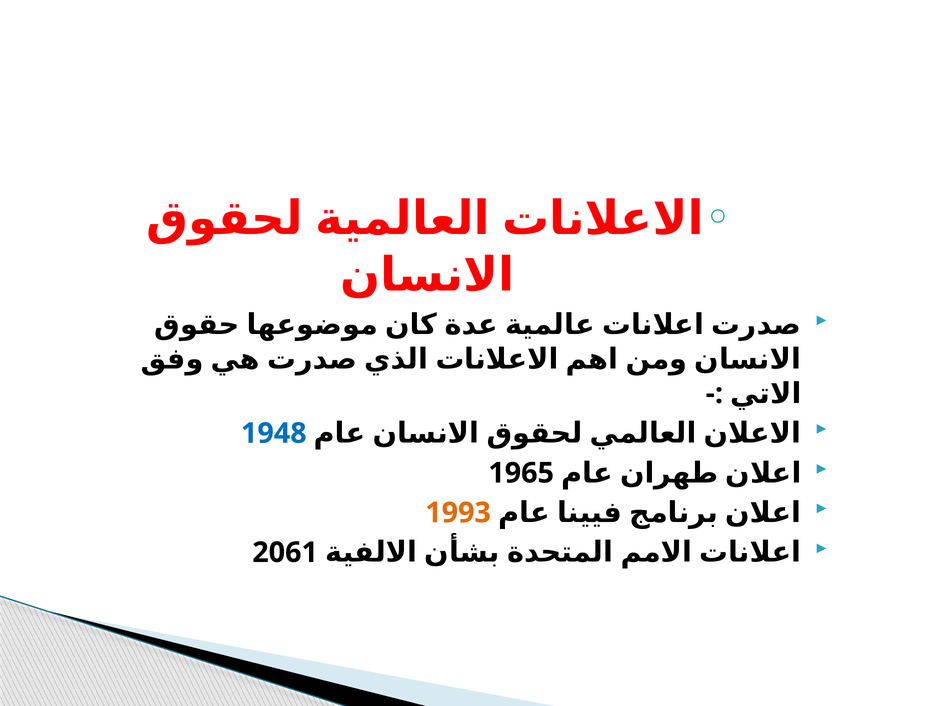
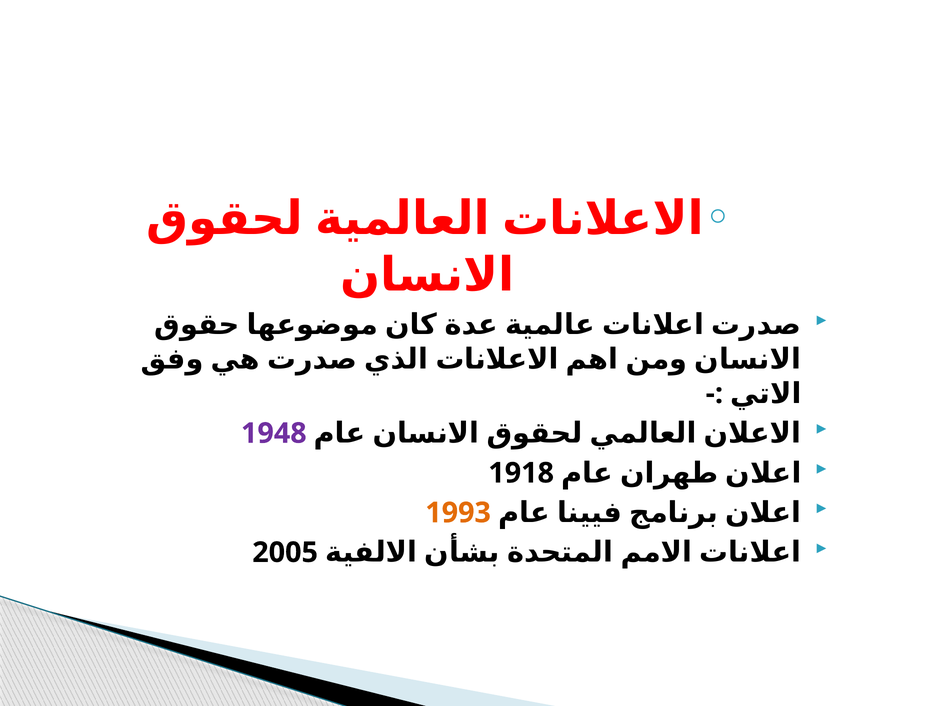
1948 colour: blue -> purple
1965: 1965 -> 1918
2061: 2061 -> 2005
